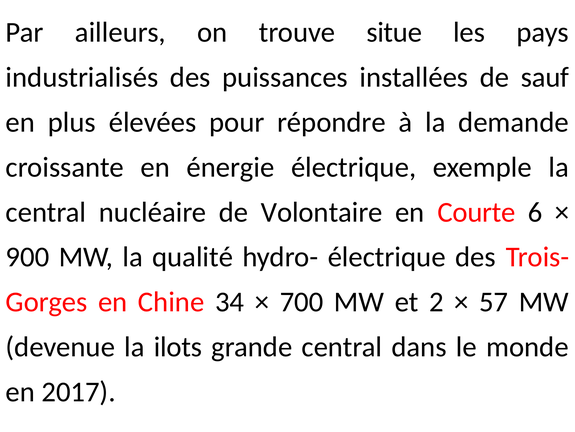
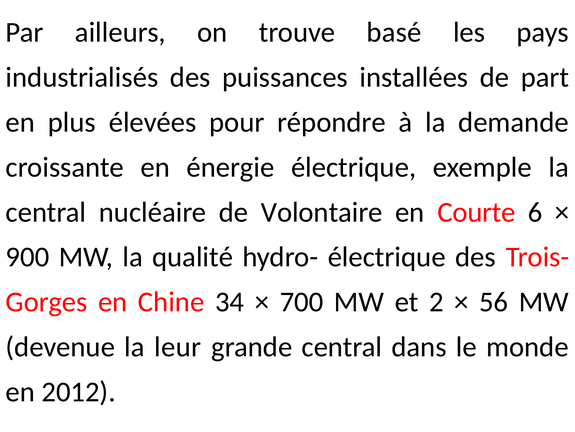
situe: situe -> basé
sauf: sauf -> part
57: 57 -> 56
ilots: ilots -> leur
2017: 2017 -> 2012
